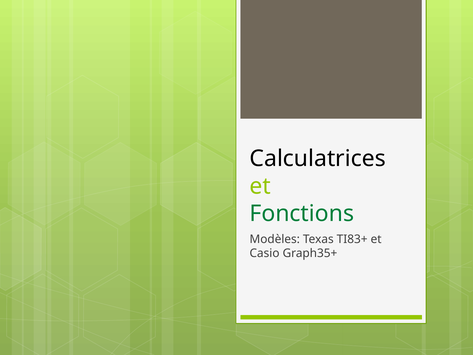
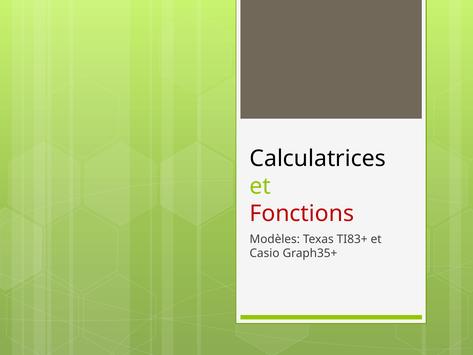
Fonctions colour: green -> red
